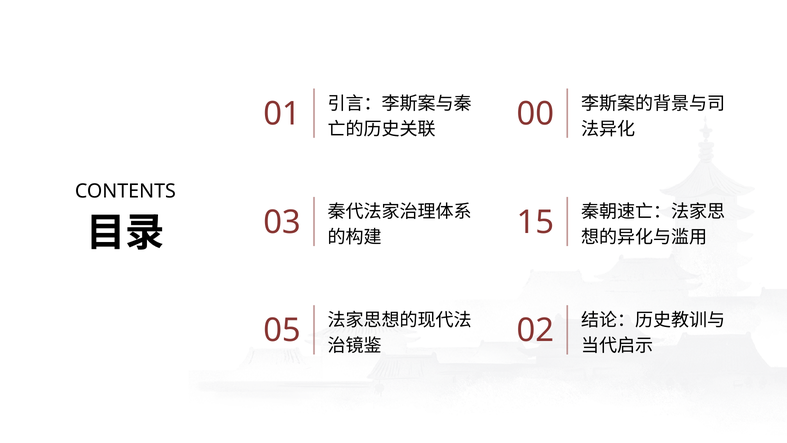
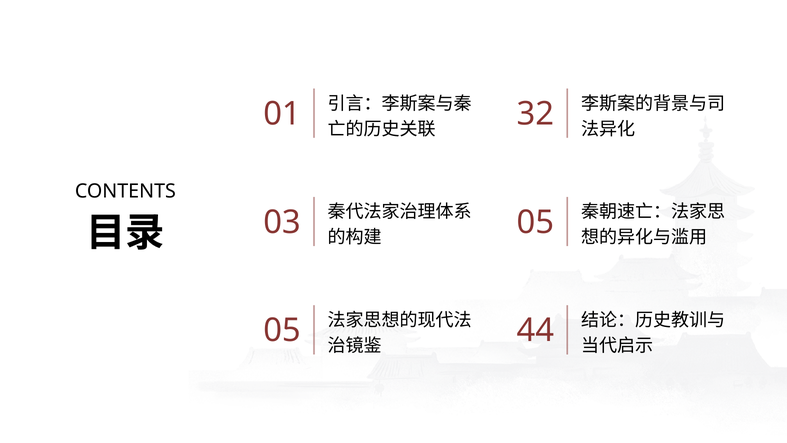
00: 00 -> 32
15 at (535, 222): 15 -> 05
02: 02 -> 44
